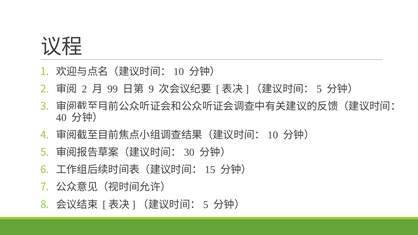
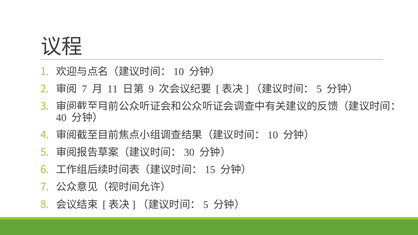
2 at (84, 89): 2 -> 7
99: 99 -> 11
